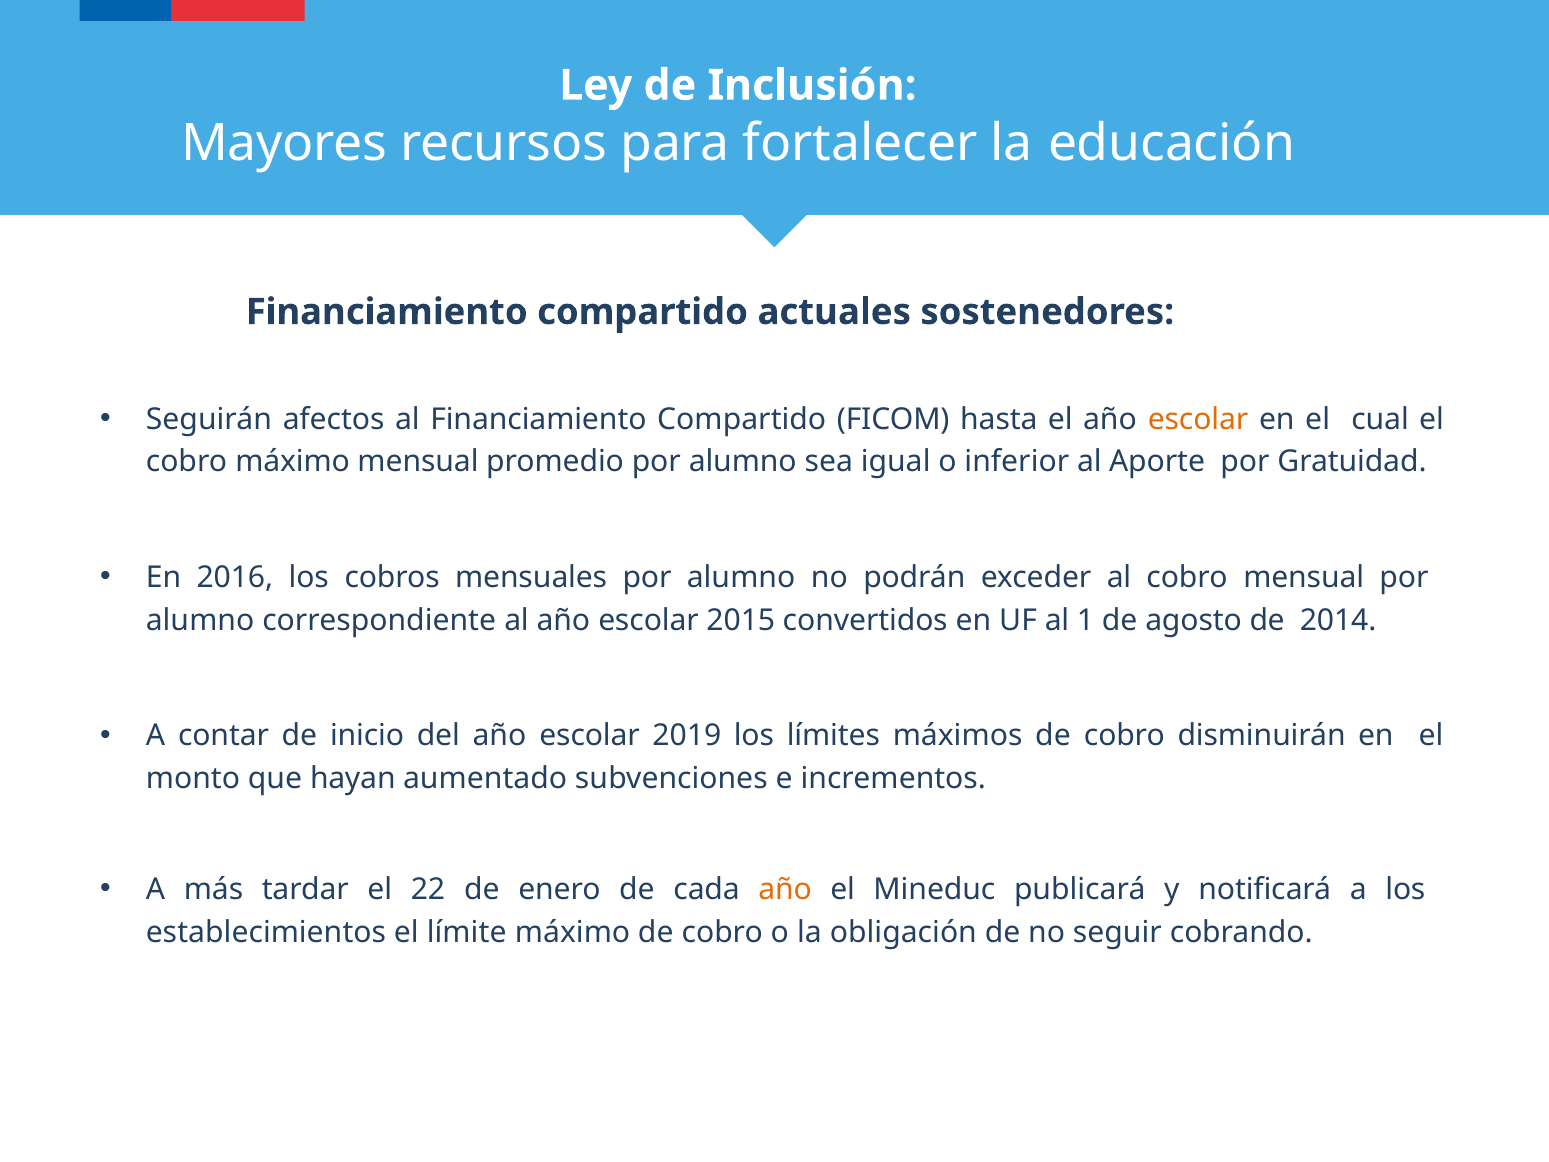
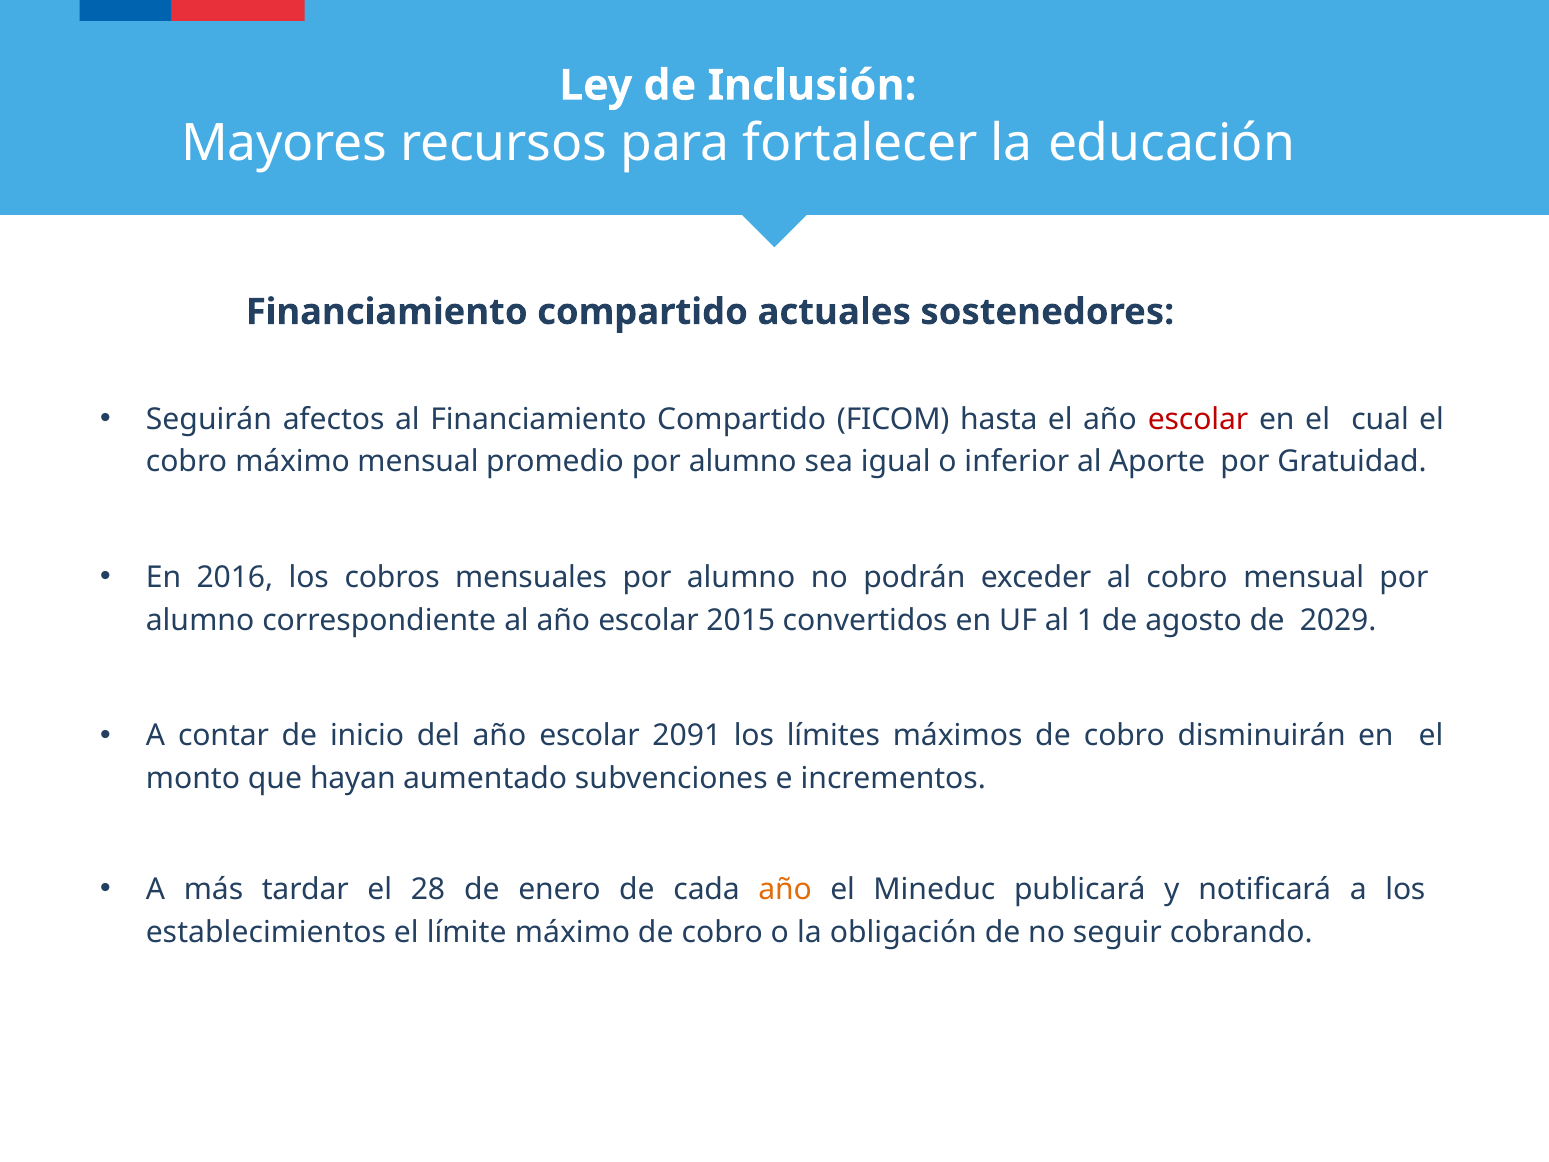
escolar at (1198, 419) colour: orange -> red
2014: 2014 -> 2029
2019: 2019 -> 2091
22: 22 -> 28
